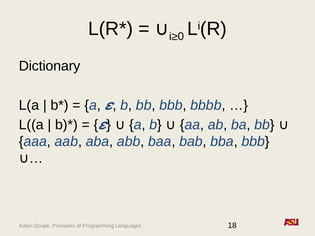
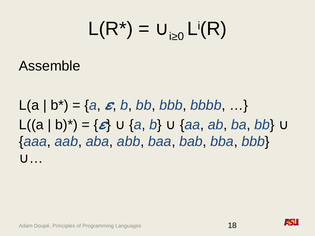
Dictionary: Dictionary -> Assemble
